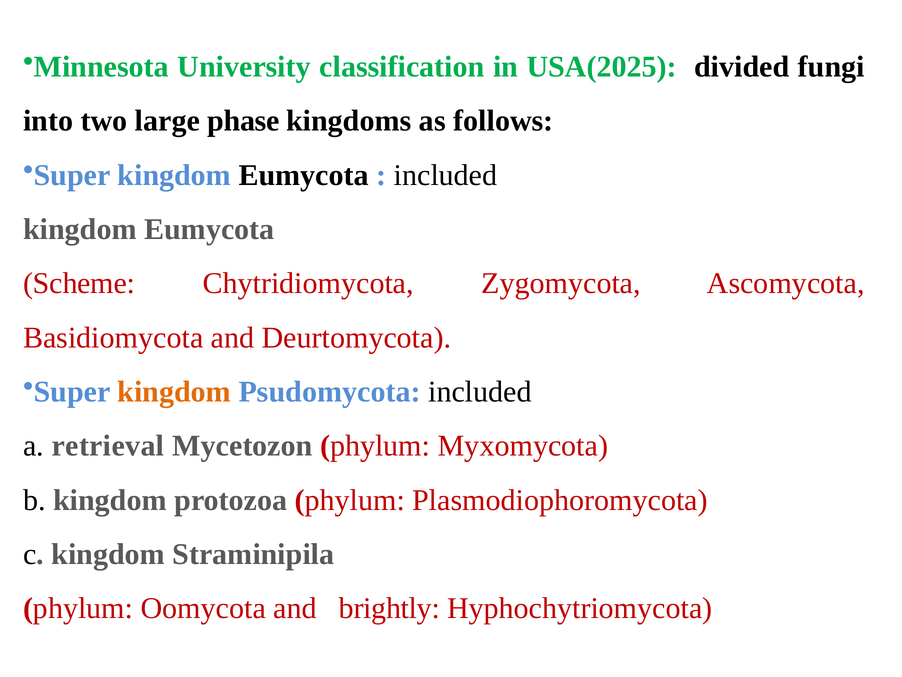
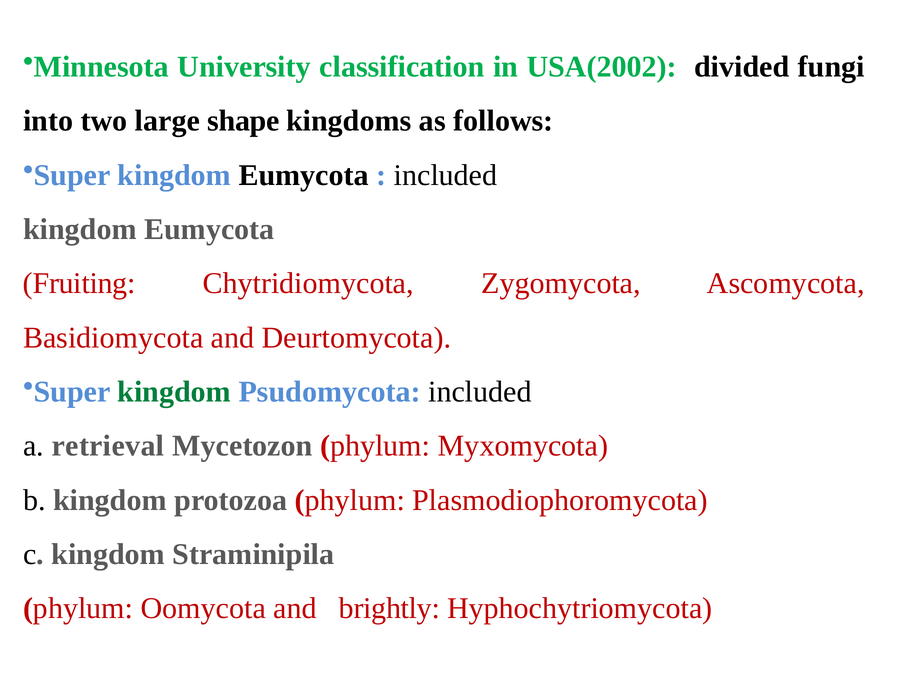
USA(2025: USA(2025 -> USA(2002
phase: phase -> shape
Scheme: Scheme -> Fruiting
kingdom at (174, 391) colour: orange -> green
